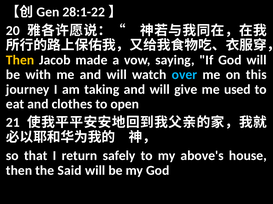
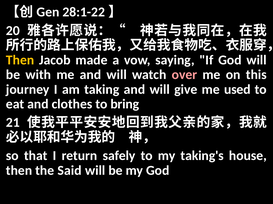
over colour: light blue -> pink
open: open -> bring
above's: above's -> taking's
